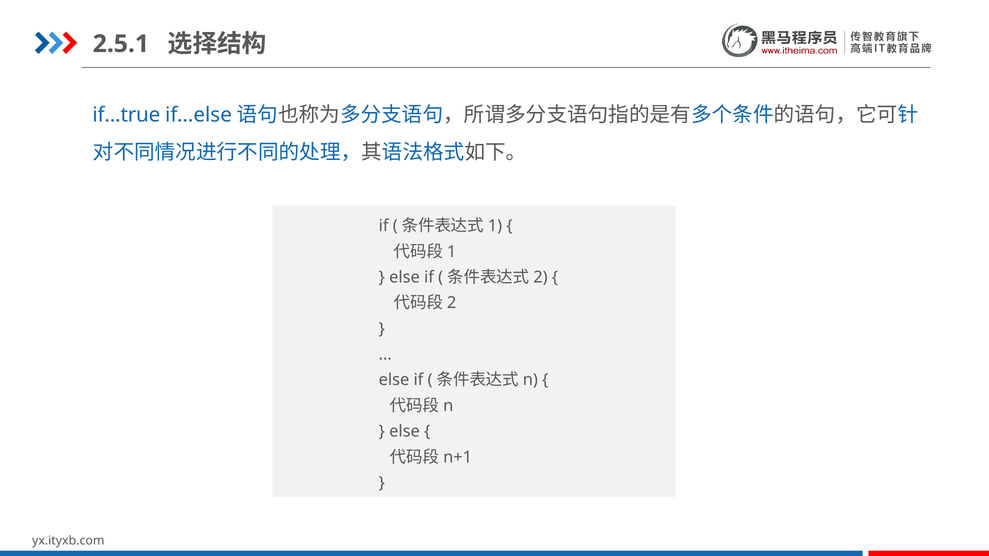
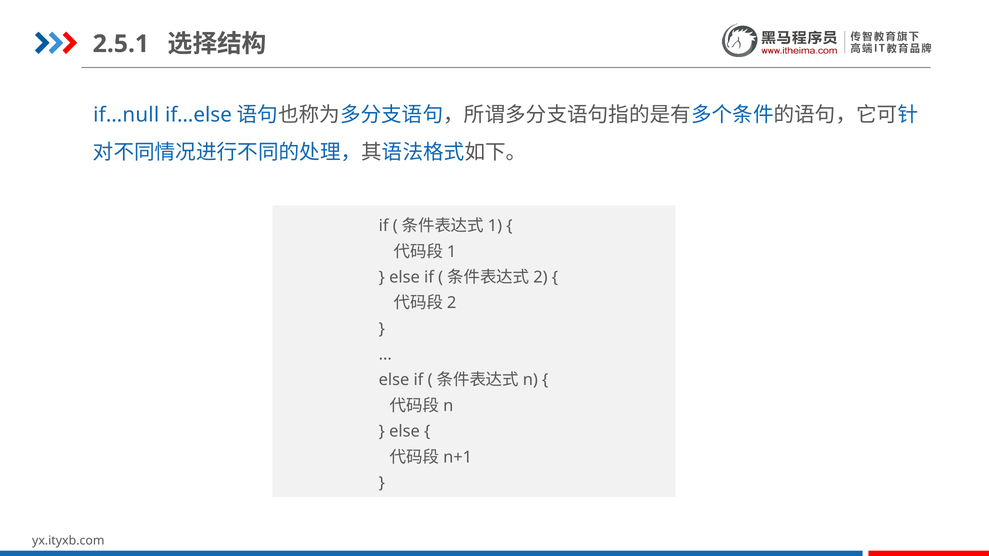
if…true: if…true -> if…null
